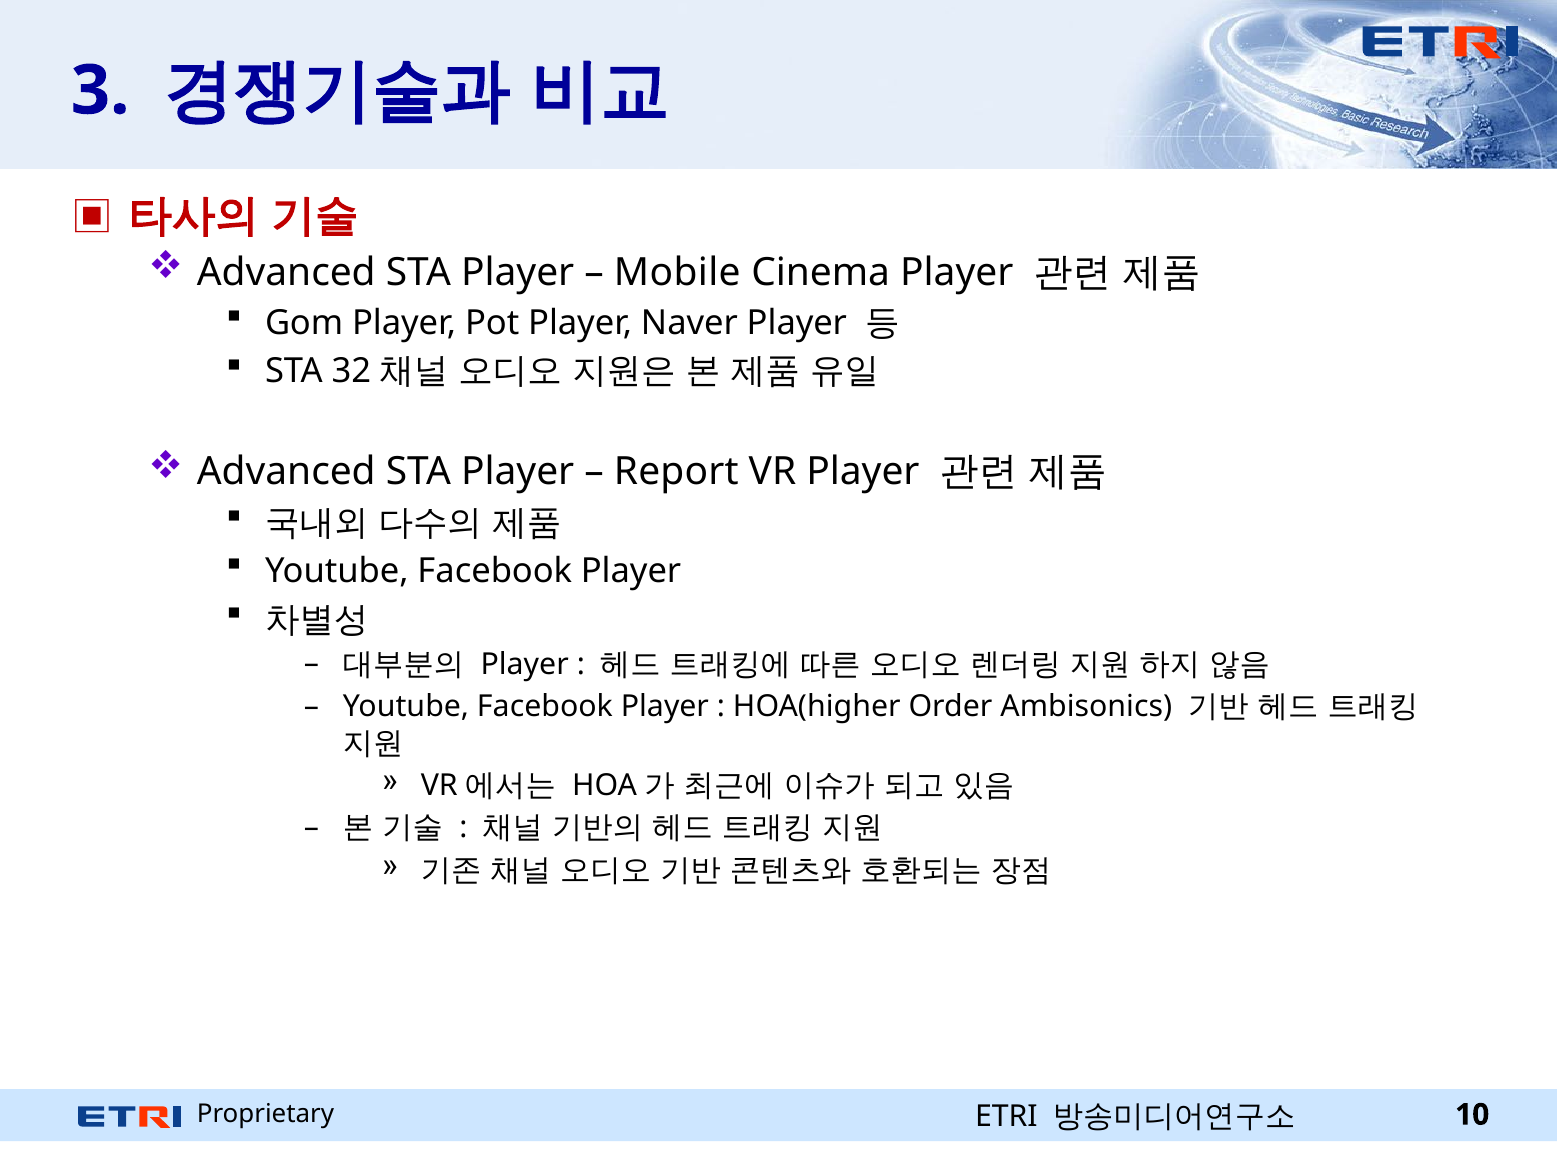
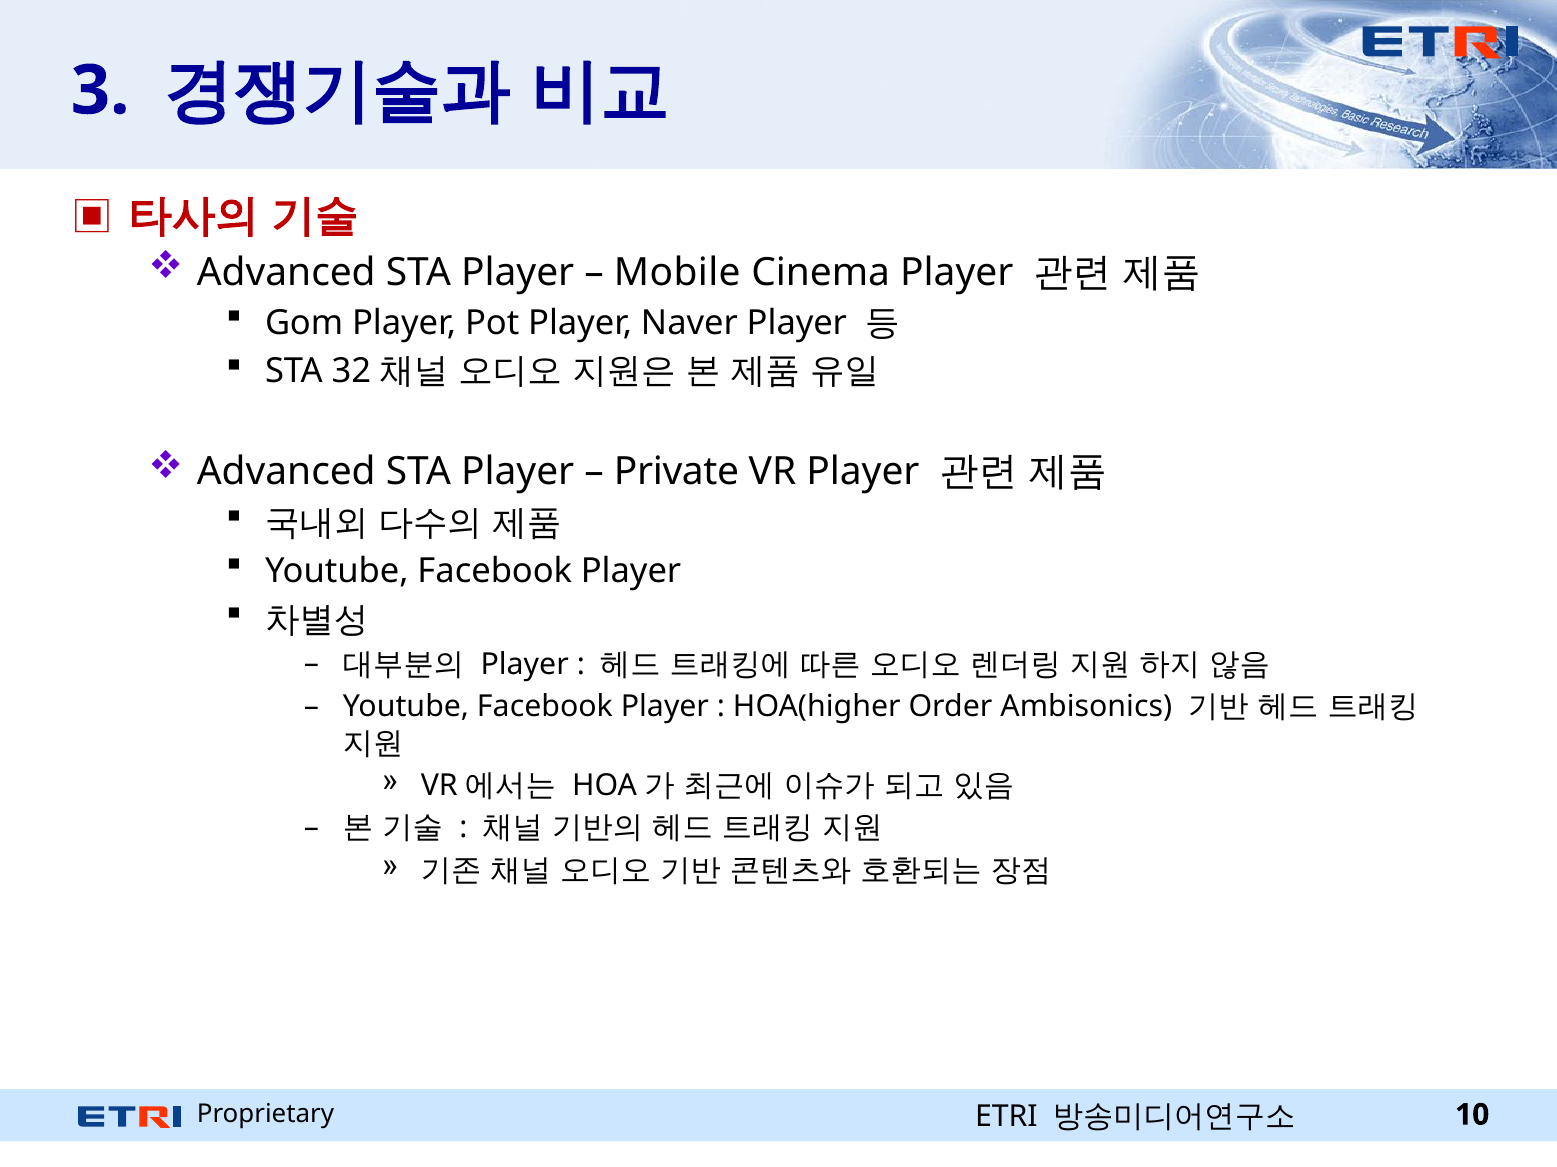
Report: Report -> Private
